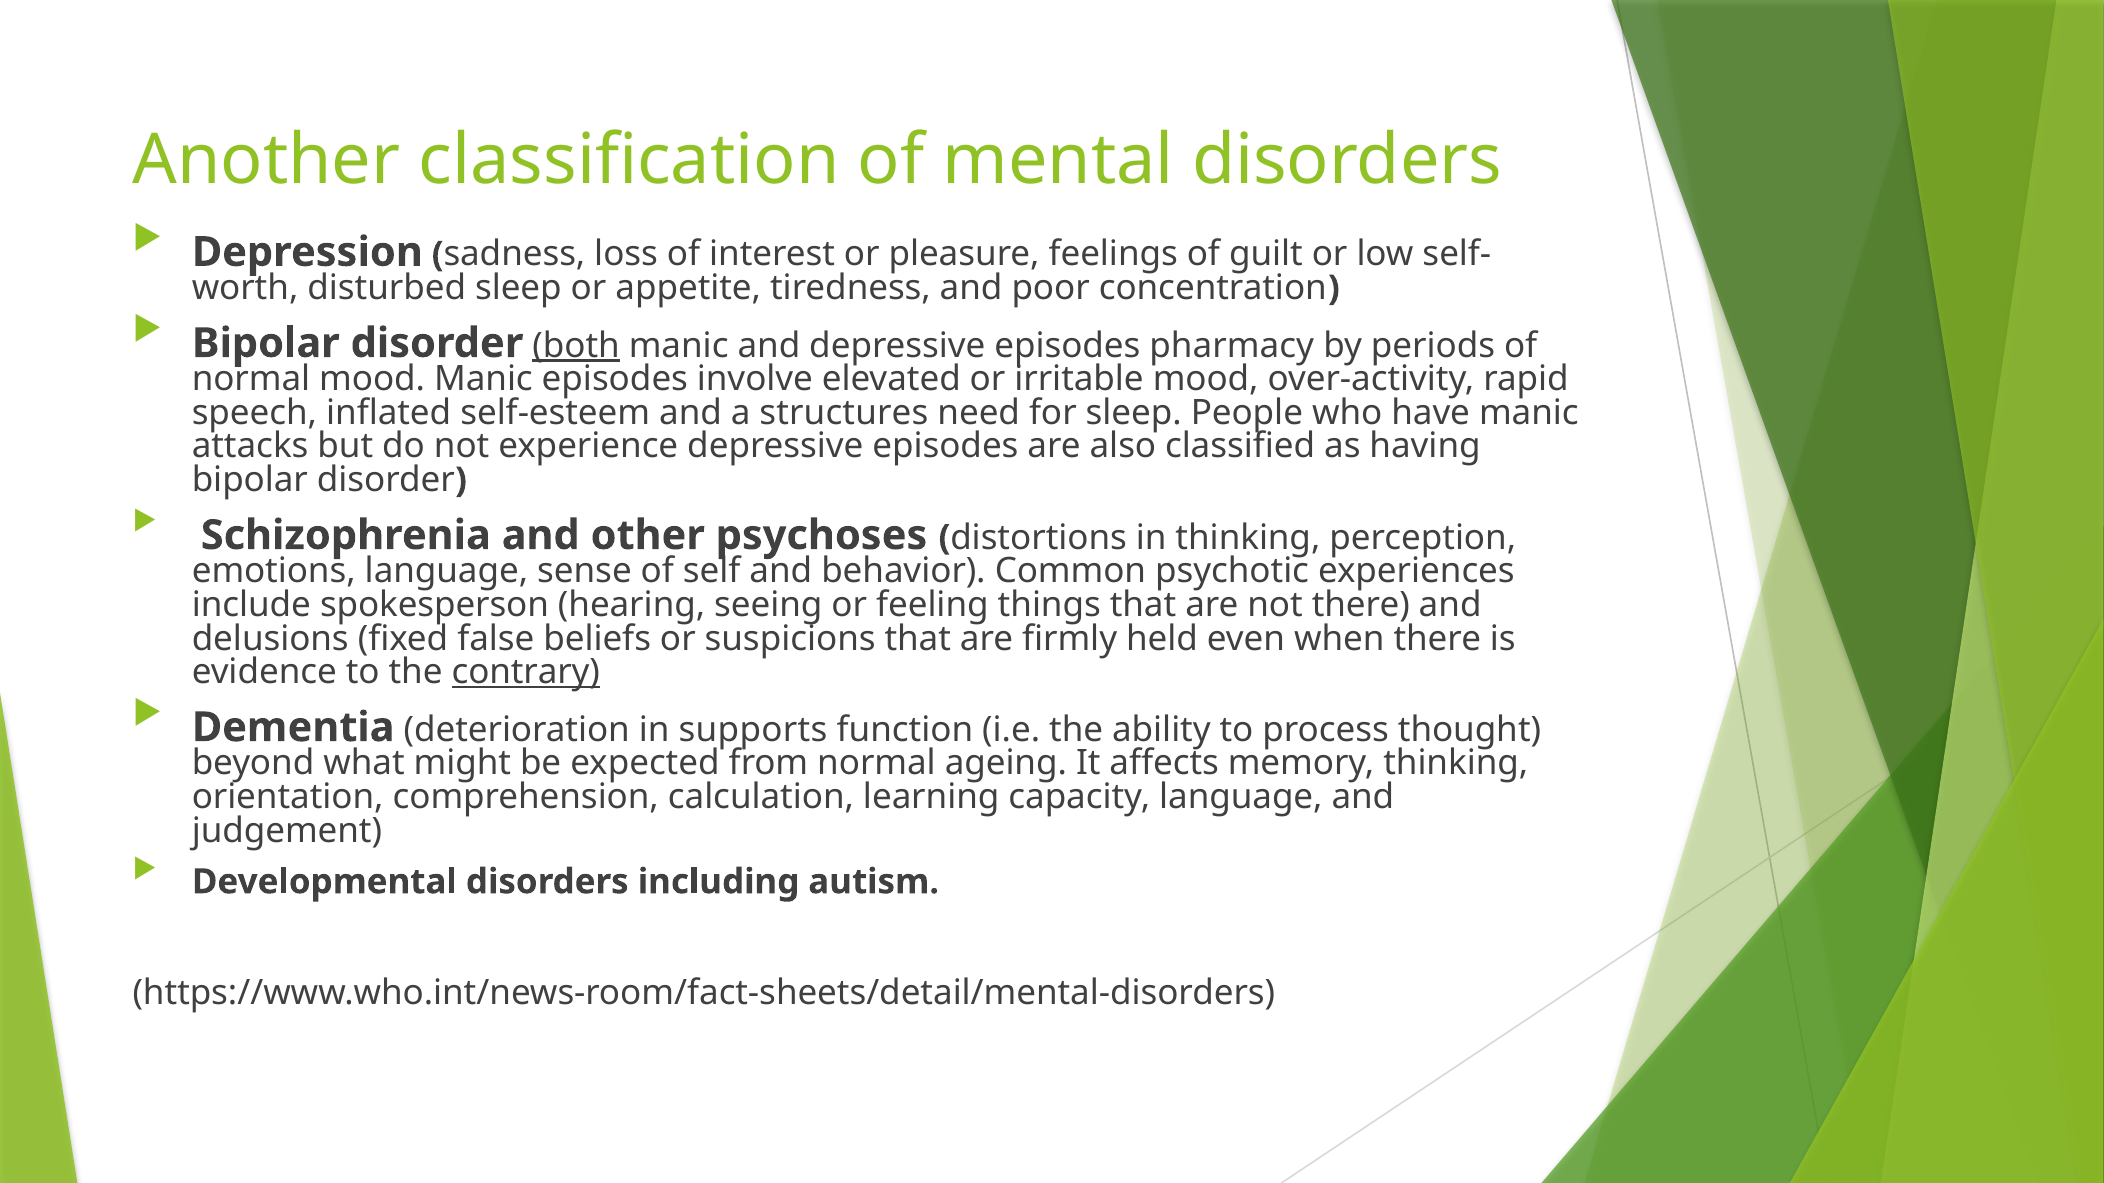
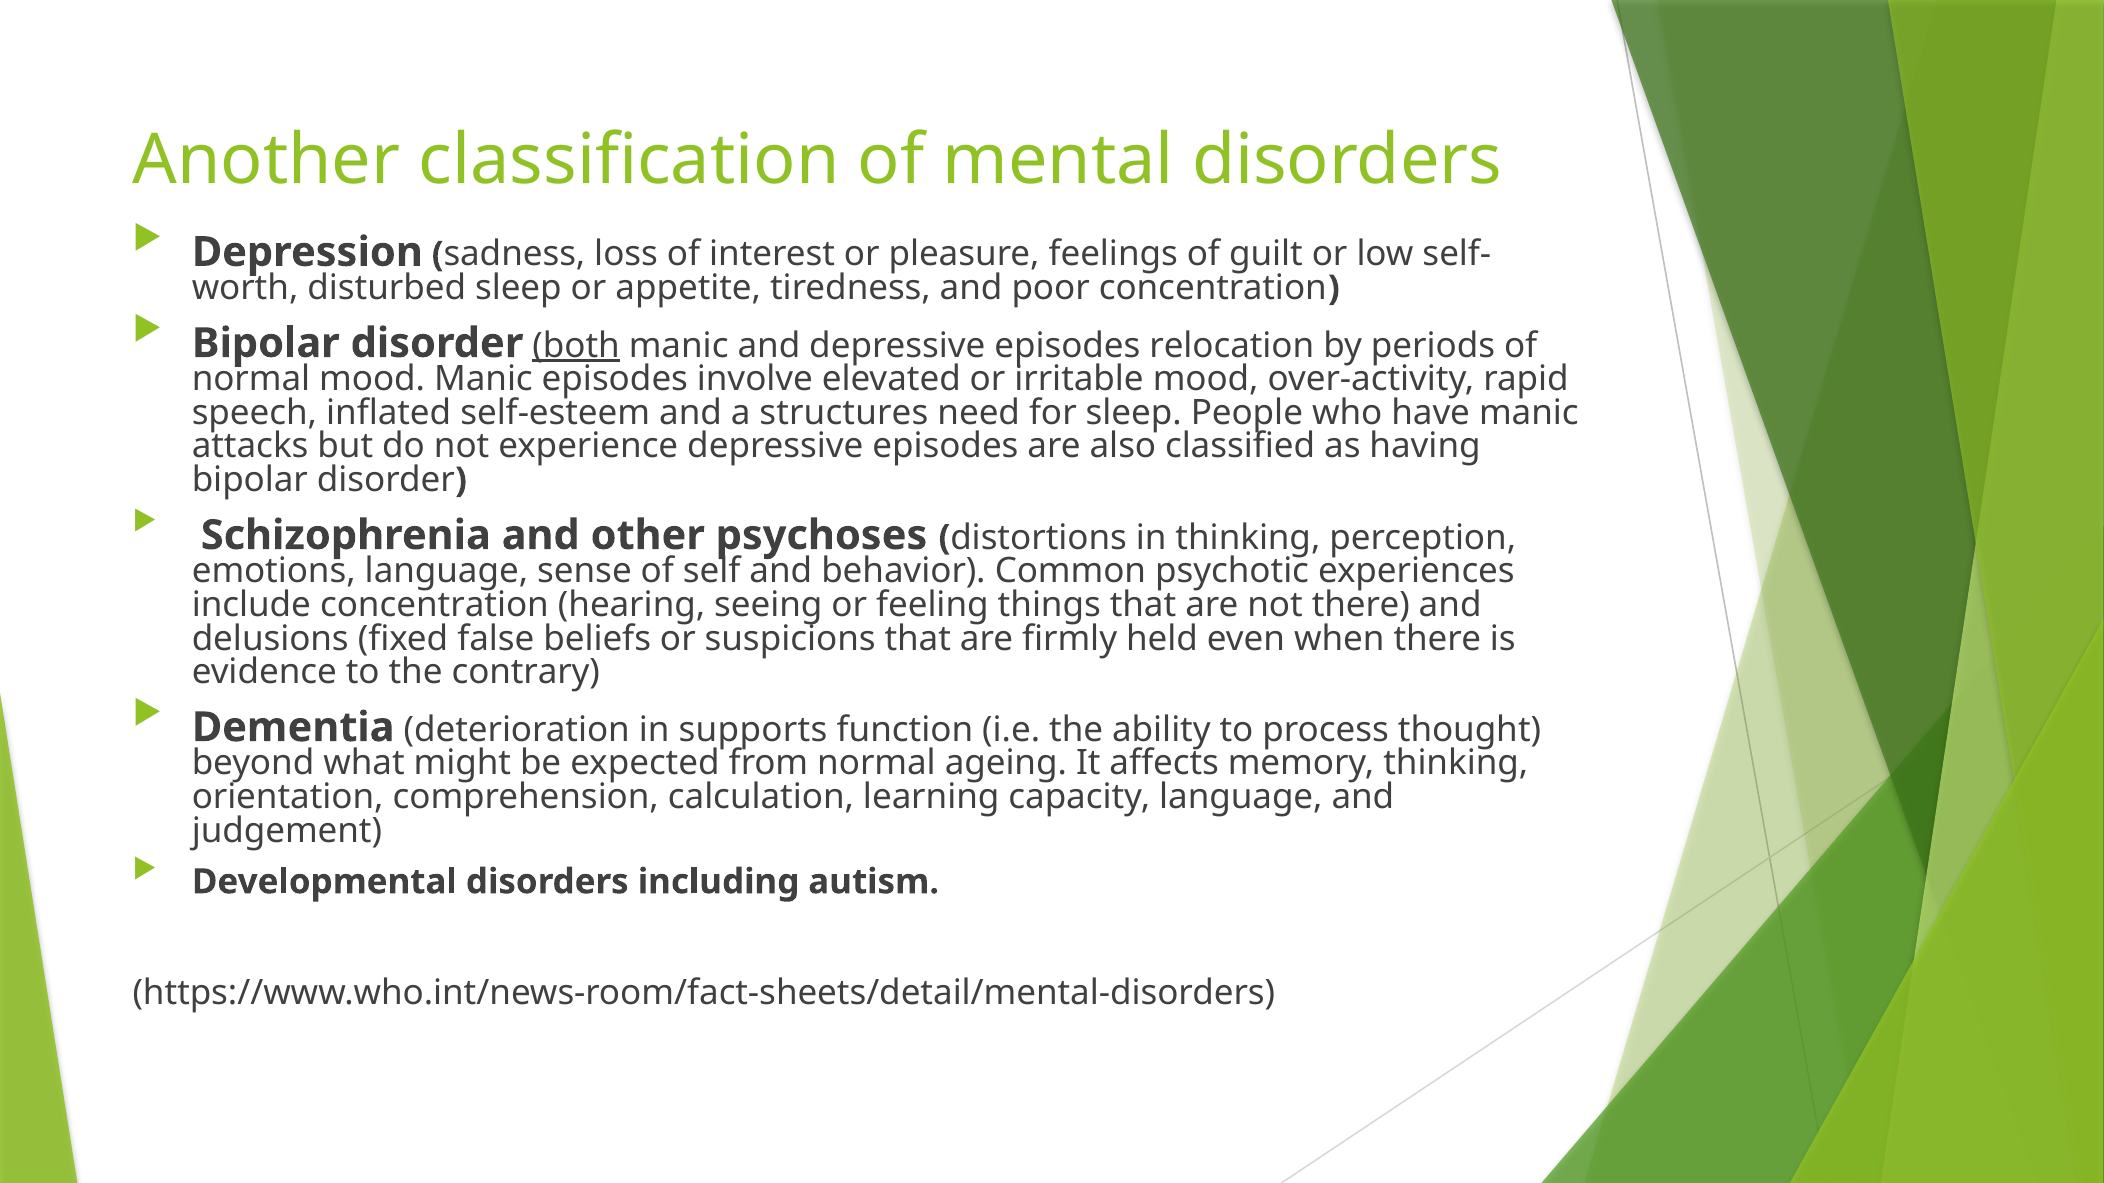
pharmacy: pharmacy -> relocation
include spokesperson: spokesperson -> concentration
contrary underline: present -> none
